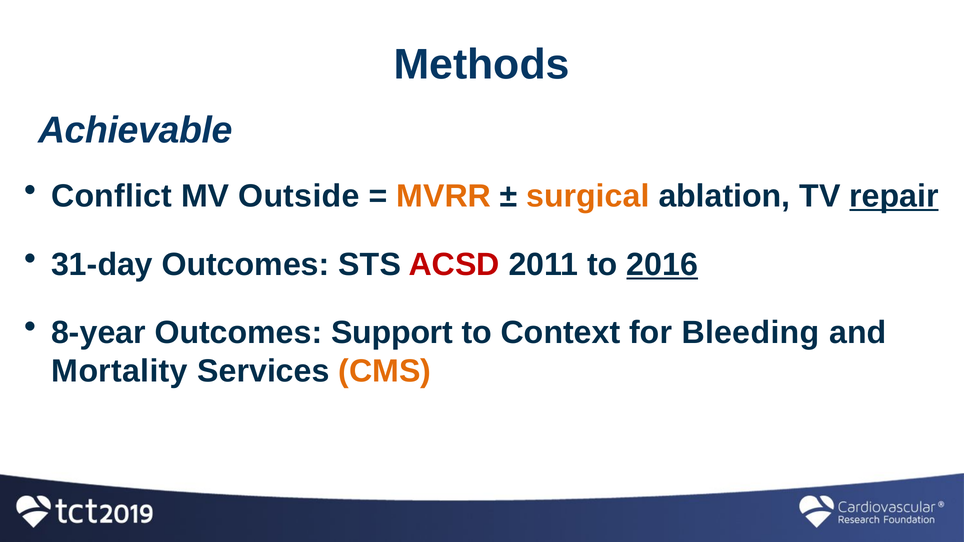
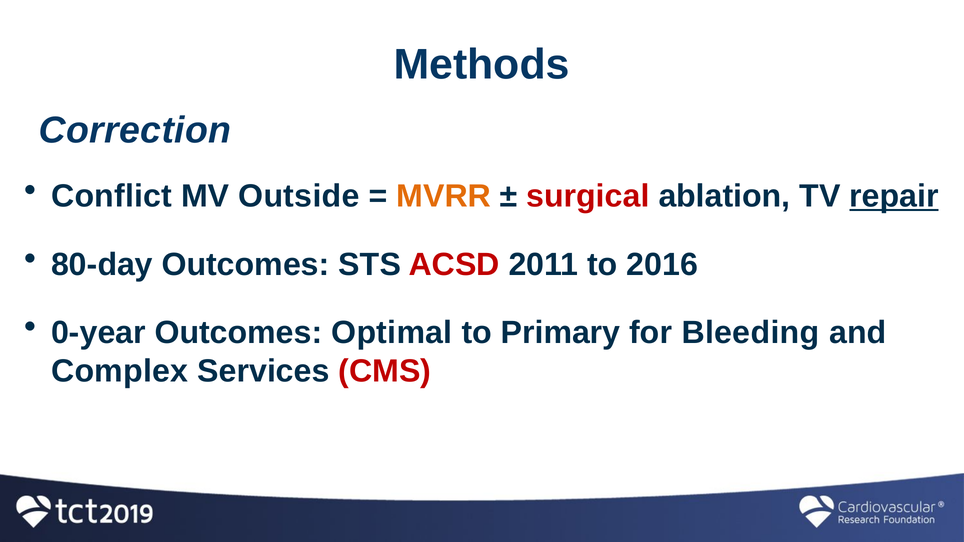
Achievable: Achievable -> Correction
surgical colour: orange -> red
31-day: 31-day -> 80-day
2016 underline: present -> none
8-year: 8-year -> 0-year
Support: Support -> Optimal
Context: Context -> Primary
Mortality: Mortality -> Complex
CMS colour: orange -> red
